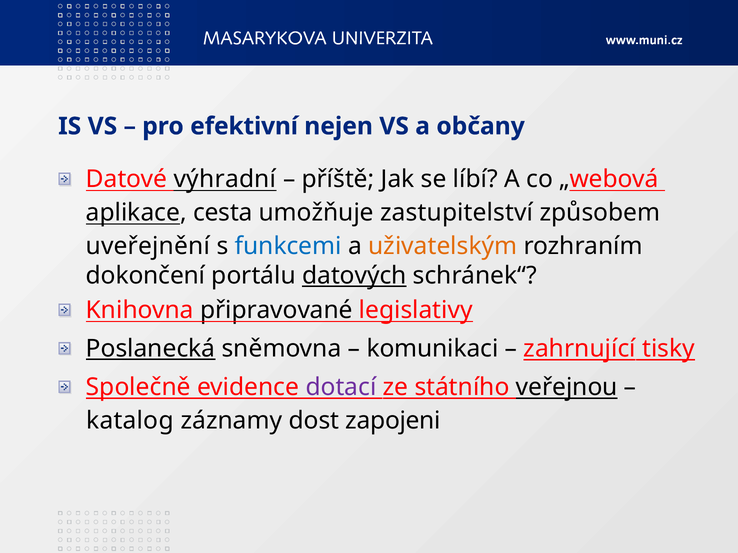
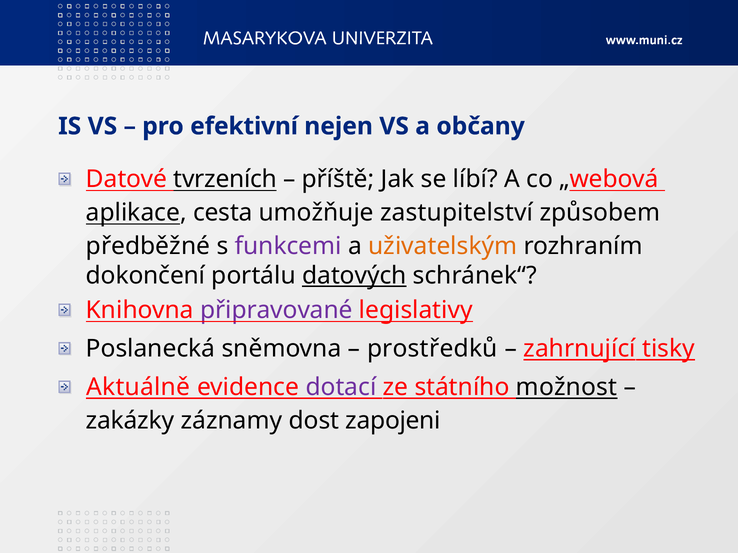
výhradní: výhradní -> tvrzeních
uveřejnění: uveřejnění -> předběžné
funkcemi colour: blue -> purple
připravované colour: black -> purple
Poslanecká underline: present -> none
komunikaci: komunikaci -> prostředků
Společně: Společně -> Aktuálně
veřejnou: veřejnou -> možnost
katalog: katalog -> zakázky
